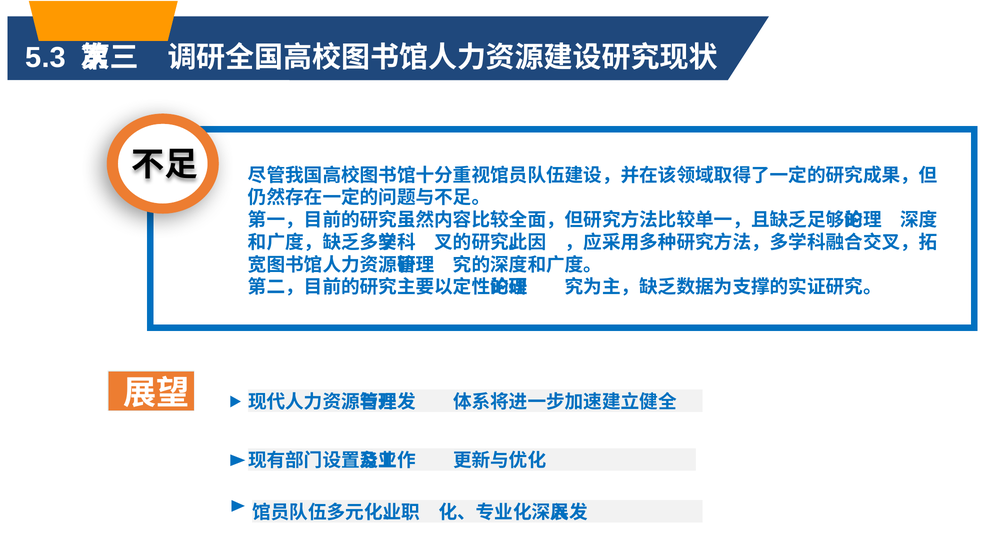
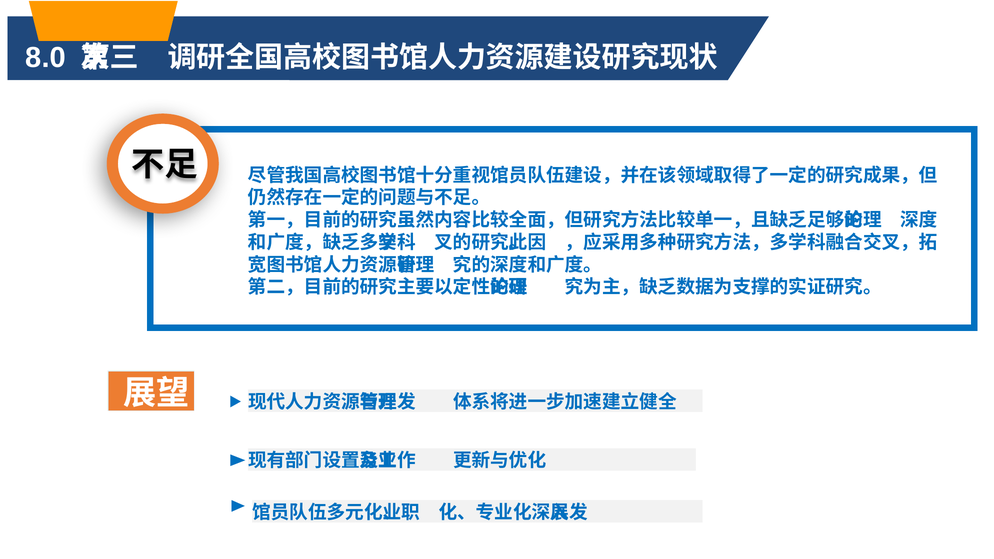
5.3: 5.3 -> 8.0
